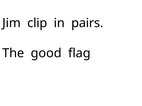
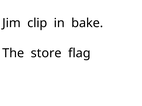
pairs: pairs -> bake
good: good -> store
